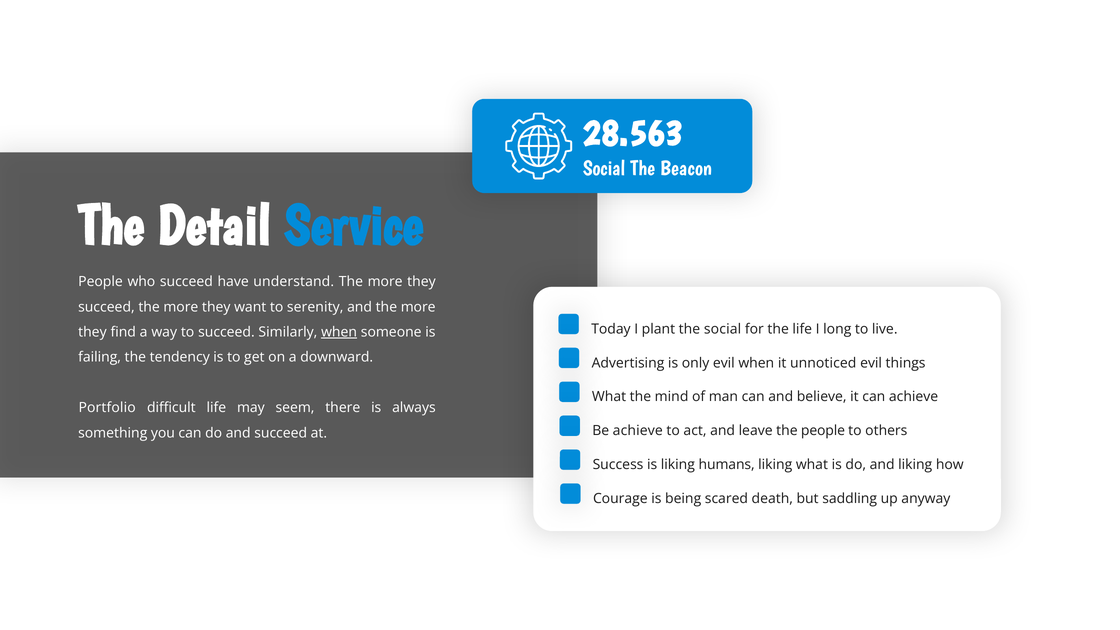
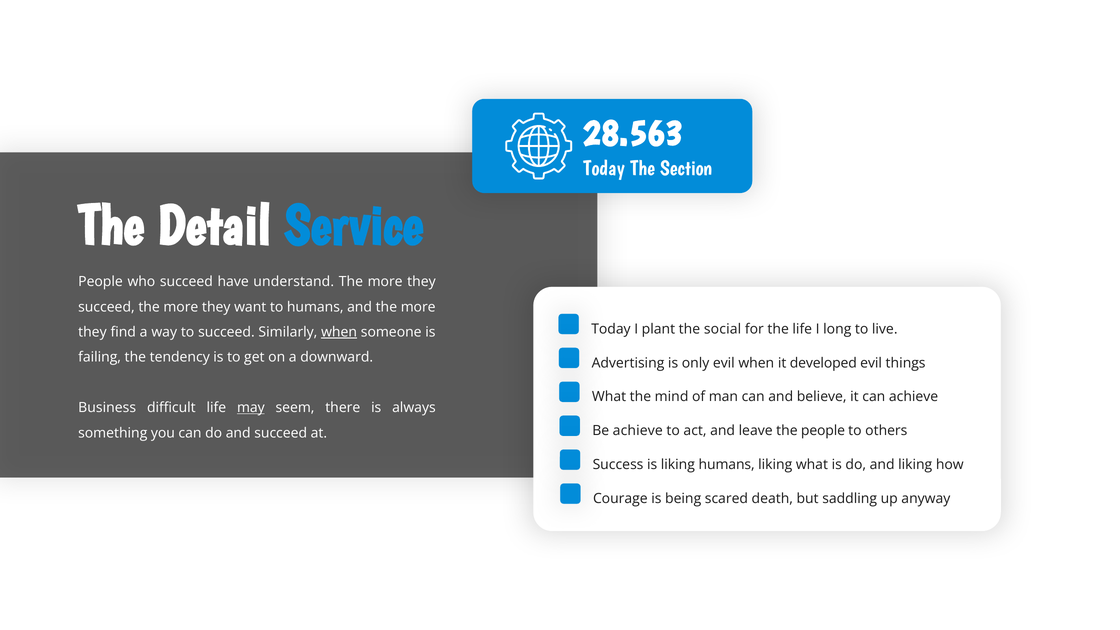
Social at (604, 168): Social -> Today
Beacon: Beacon -> Section
to serenity: serenity -> humans
unnoticed: unnoticed -> developed
Portfolio: Portfolio -> Business
may underline: none -> present
